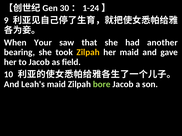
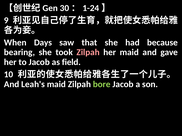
Your: Your -> Days
another: another -> because
Zilpah at (88, 52) colour: yellow -> pink
